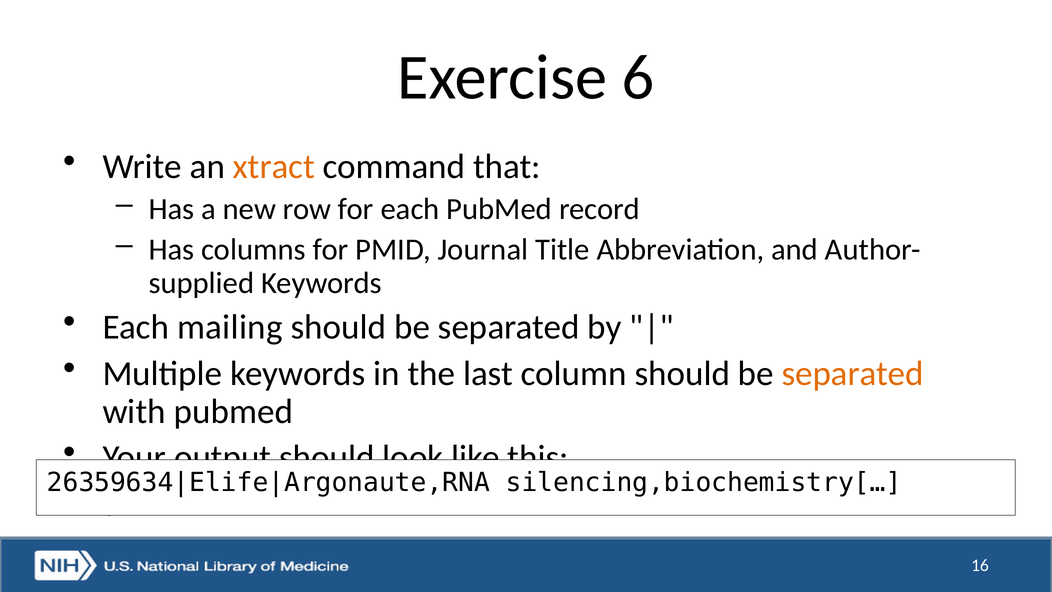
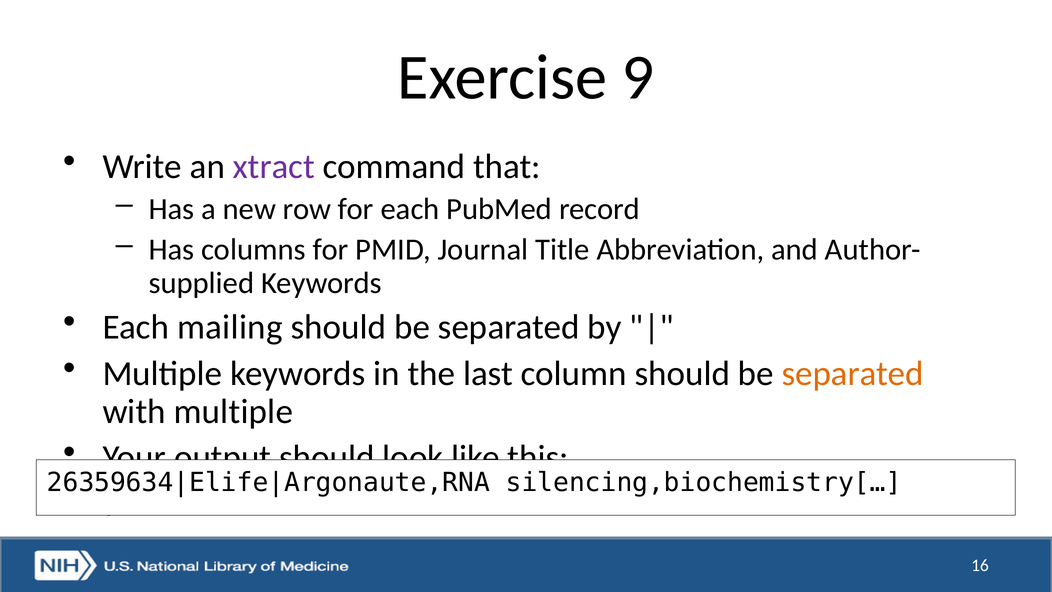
6: 6 -> 9
xtract colour: orange -> purple
with pubmed: pubmed -> multiple
